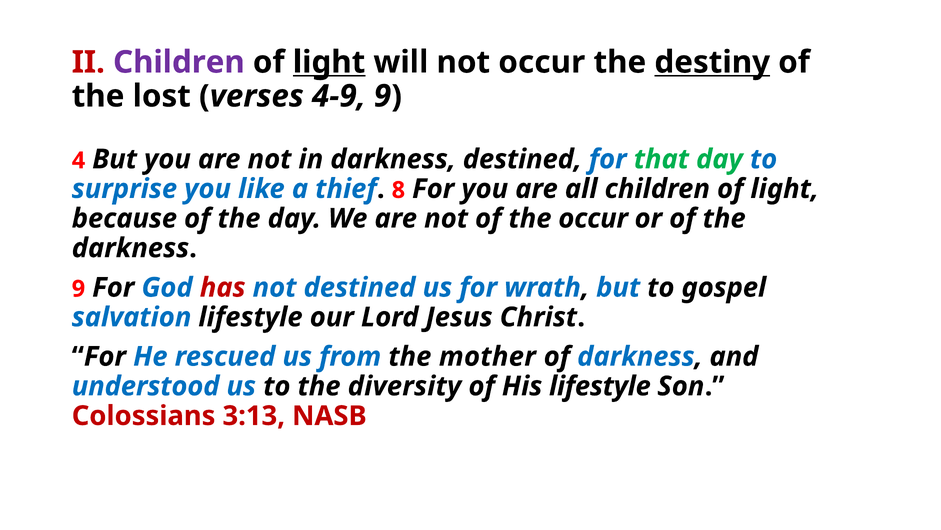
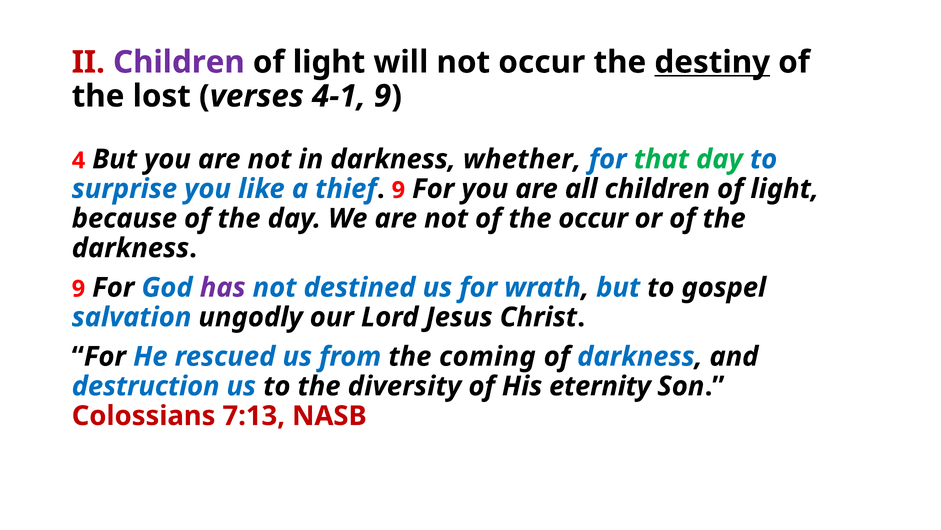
light at (329, 62) underline: present -> none
4-9: 4-9 -> 4-1
darkness destined: destined -> whether
thief 8: 8 -> 9
has colour: red -> purple
salvation lifestyle: lifestyle -> ungodly
mother: mother -> coming
understood: understood -> destruction
His lifestyle: lifestyle -> eternity
3:13: 3:13 -> 7:13
